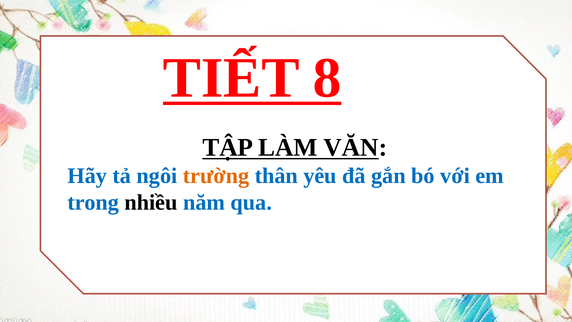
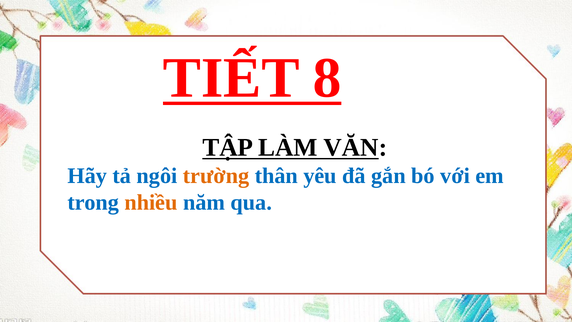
nhiều colour: black -> orange
